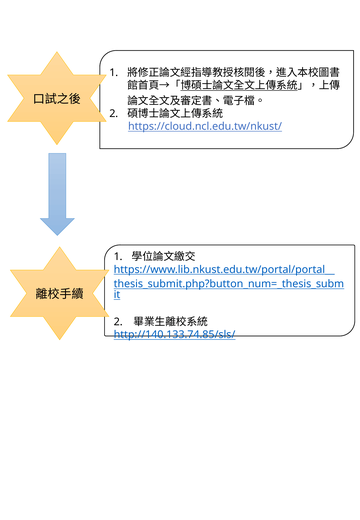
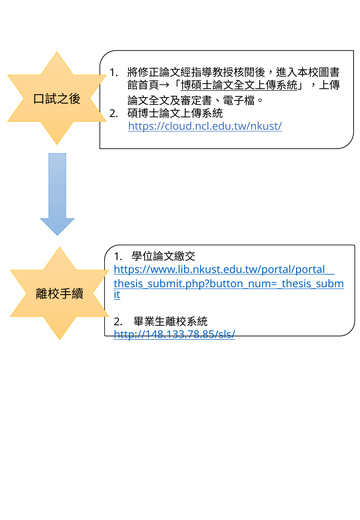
http://140.133.74.85/sls/: http://140.133.74.85/sls/ -> http://148.133.78.85/sls/
